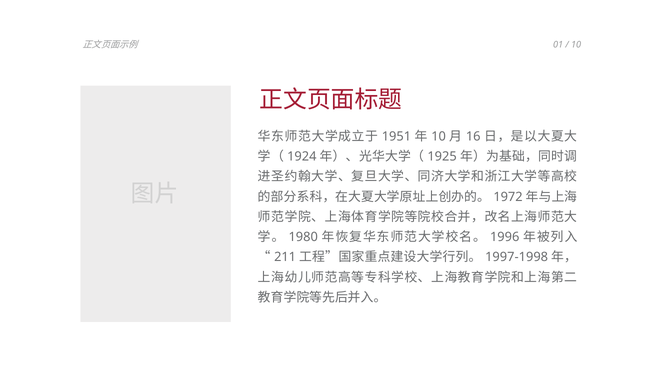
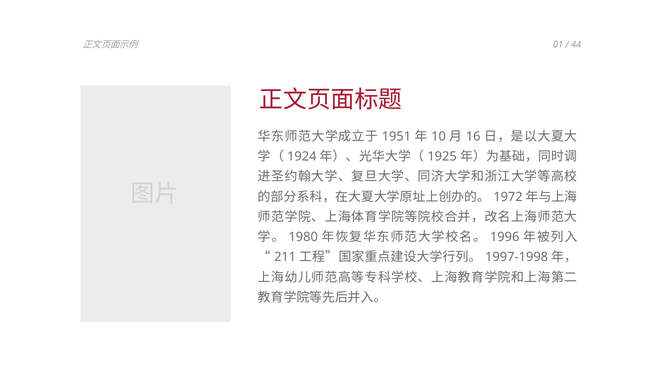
10 at (576, 45): 10 -> 44
